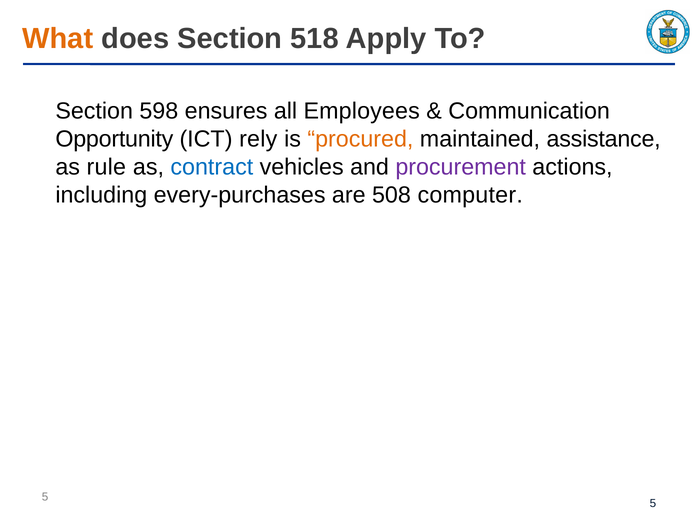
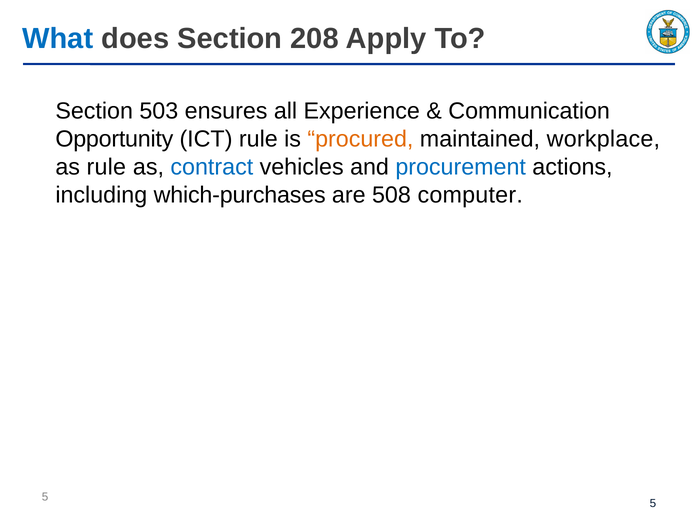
What colour: orange -> blue
518: 518 -> 208
598: 598 -> 503
Employees: Employees -> Experience
ICT rely: rely -> rule
assistance: assistance -> workplace
procurement colour: purple -> blue
every-purchases: every-purchases -> which-purchases
